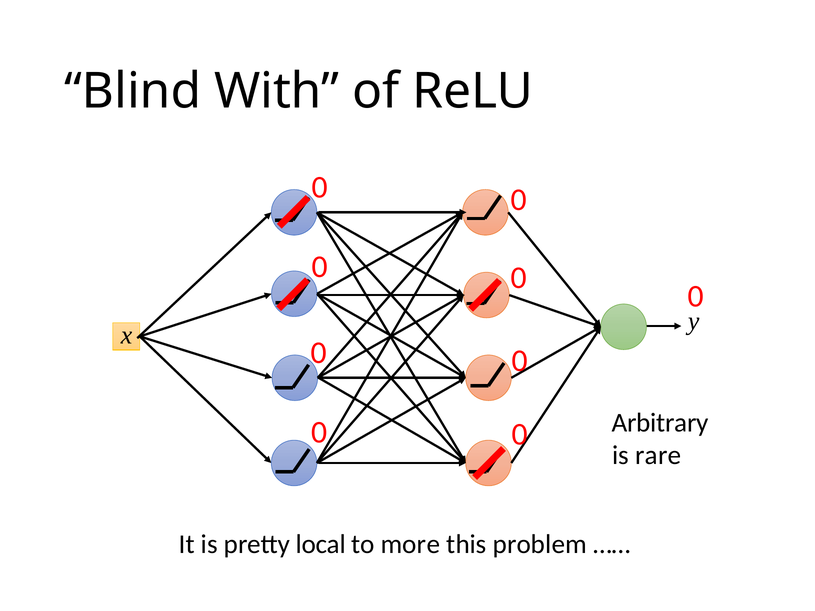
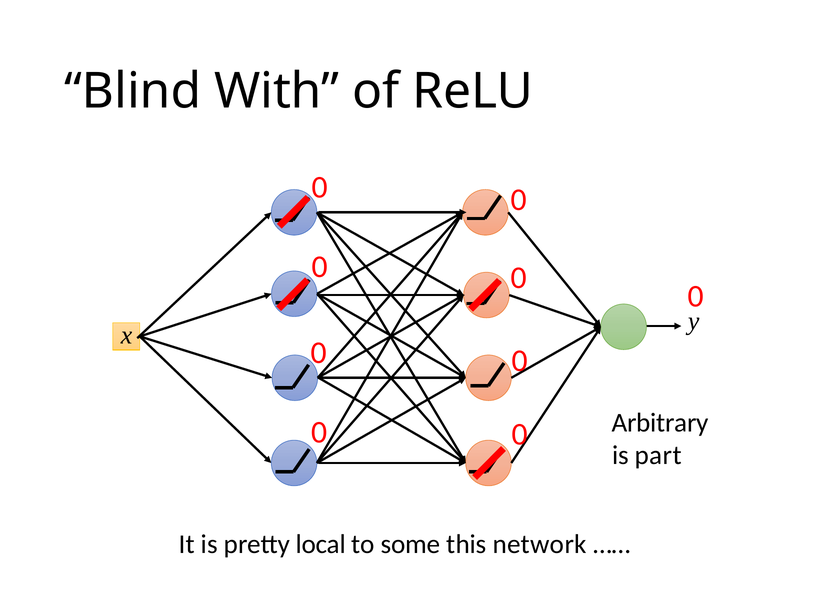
rare: rare -> part
more: more -> some
problem: problem -> network
